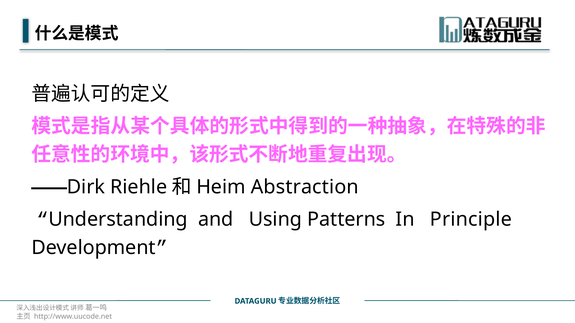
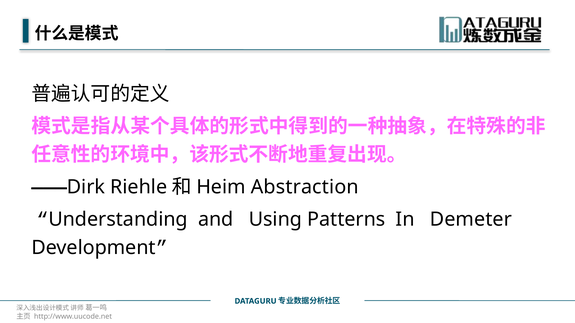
Principle: Principle -> Demeter
